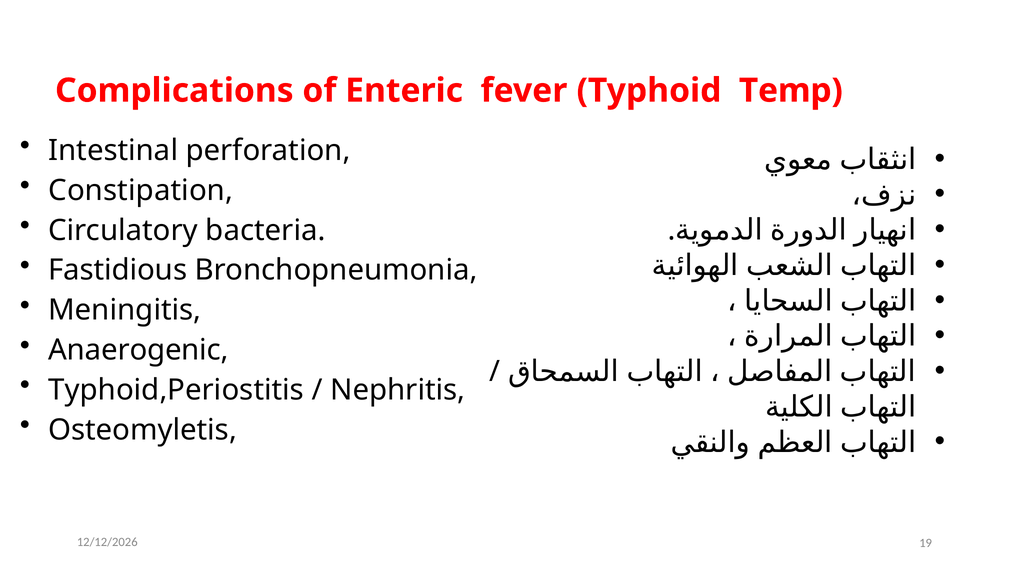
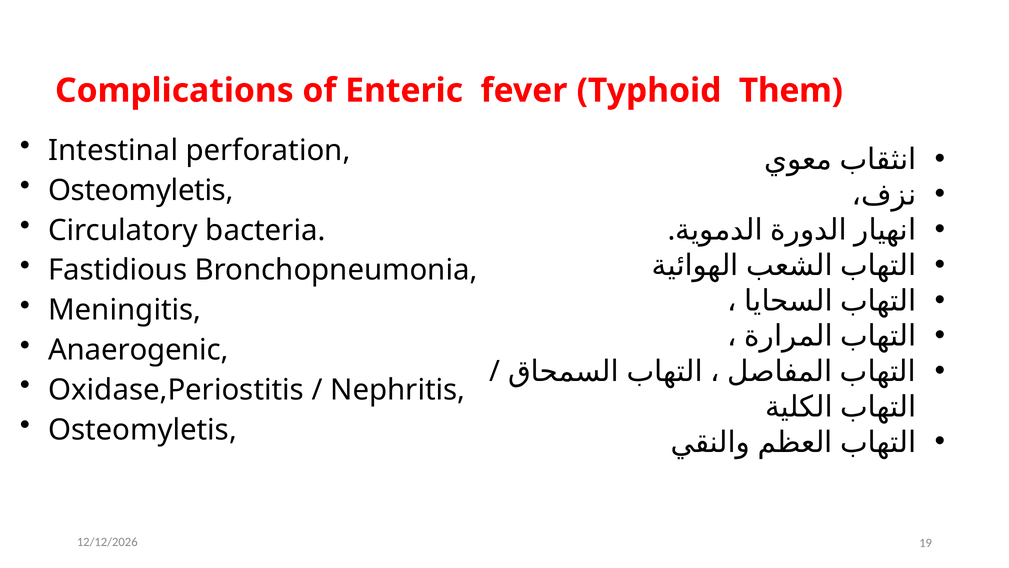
Temp: Temp -> Them
Constipation at (141, 190): Constipation -> Osteomyletis
Typhoid,Periostitis: Typhoid,Periostitis -> Oxidase,Periostitis
